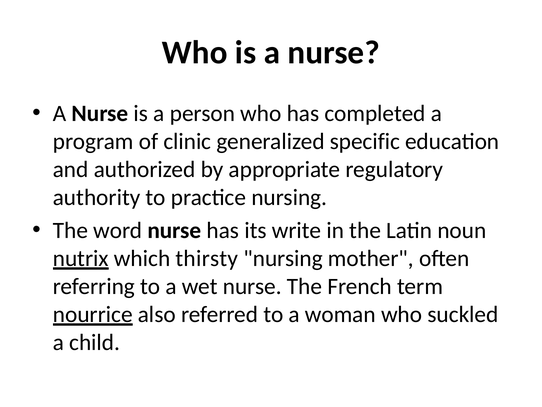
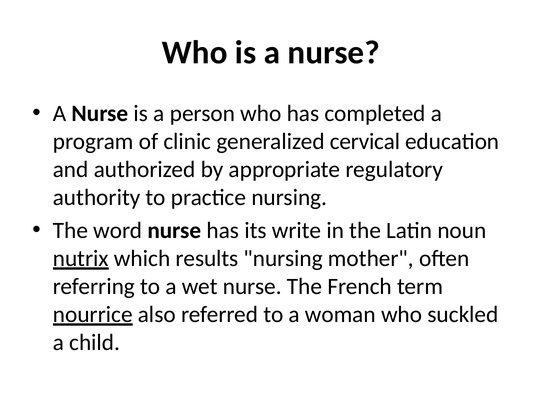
specific: specific -> cervical
thirsty: thirsty -> results
